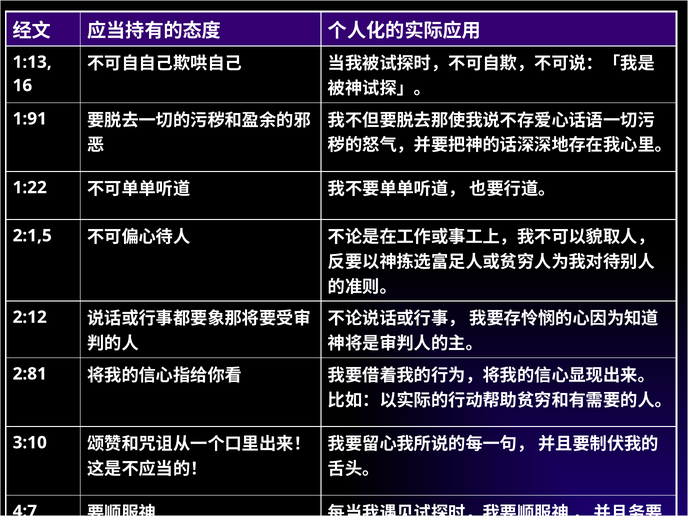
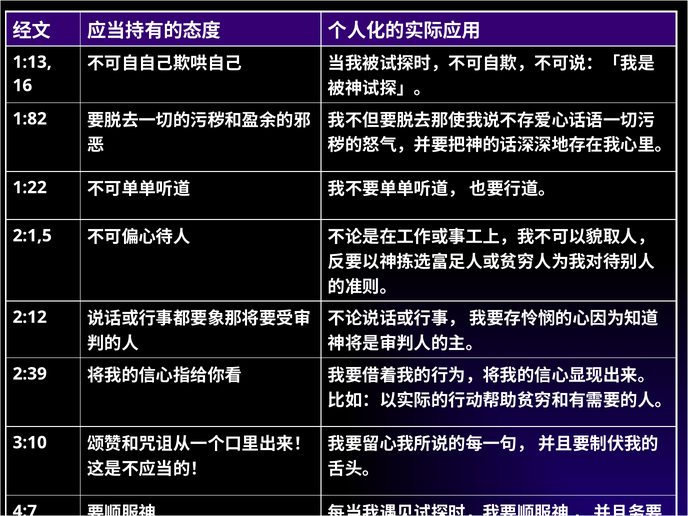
1:91: 1:91 -> 1:82
2:81: 2:81 -> 2:39
